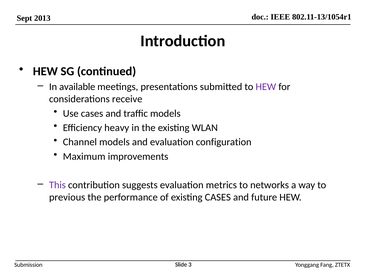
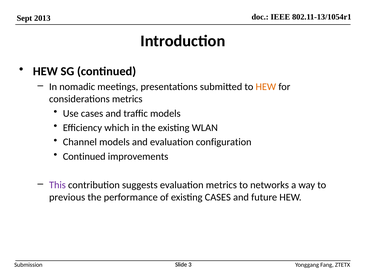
available: available -> nomadic
HEW at (266, 87) colour: purple -> orange
considerations receive: receive -> metrics
heavy: heavy -> which
Maximum at (84, 157): Maximum -> Continued
